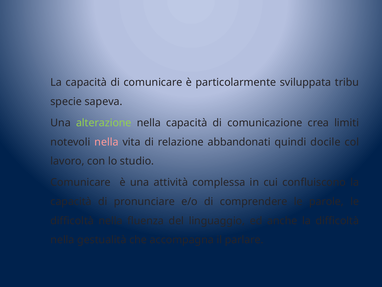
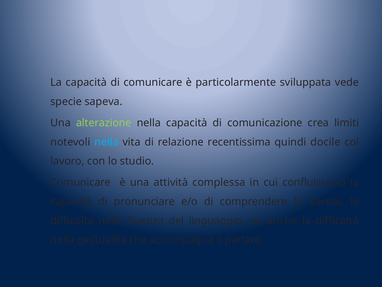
tribu: tribu -> vede
nella at (106, 142) colour: pink -> light blue
abbandonati: abbandonati -> recentissima
